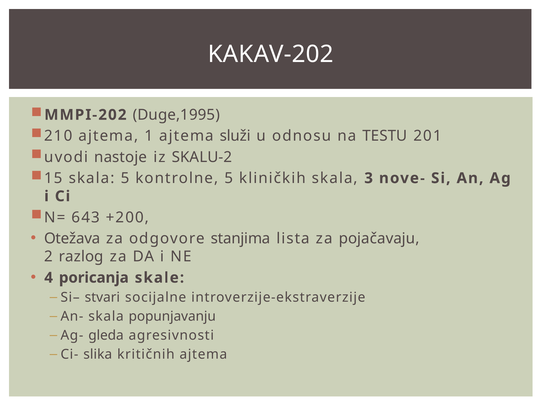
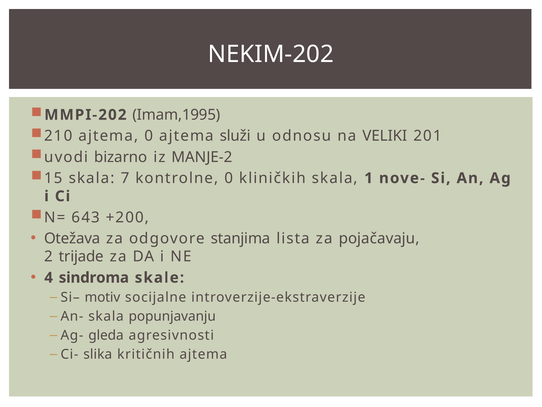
KAKAV-202: KAKAV-202 -> NEKIM-202
Duge,1995: Duge,1995 -> Imam,1995
ajtema 1: 1 -> 0
TESTU: TESTU -> VELIKI
nastoje: nastoje -> bizarno
SKALU-2: SKALU-2 -> MANJE-2
skala 5: 5 -> 7
kontrolne 5: 5 -> 0
3: 3 -> 1
razlog: razlog -> trijade
poricanja: poricanja -> sindroma
stvari: stvari -> motiv
